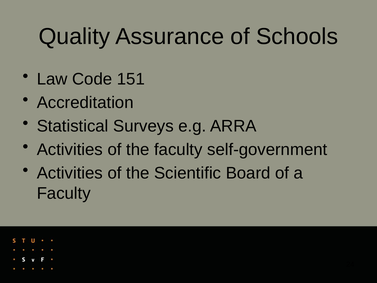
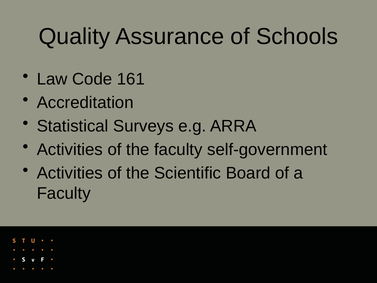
151: 151 -> 161
